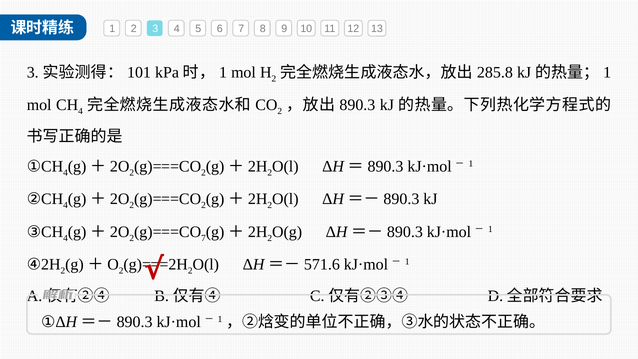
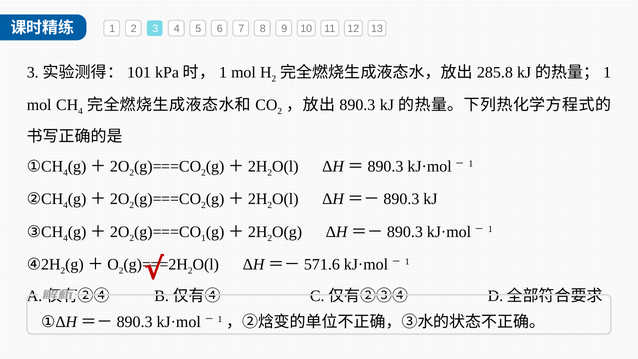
7 at (203, 238): 7 -> 1
